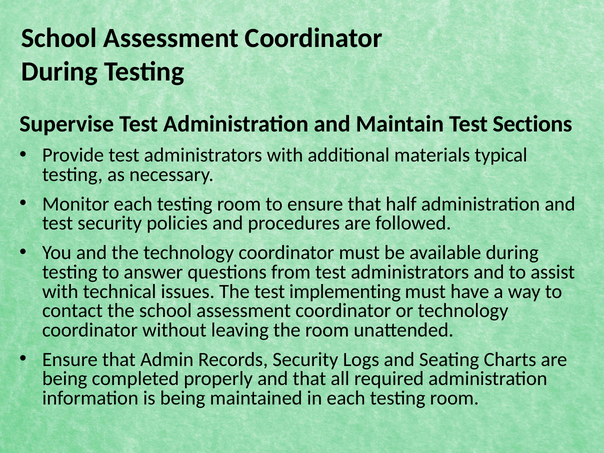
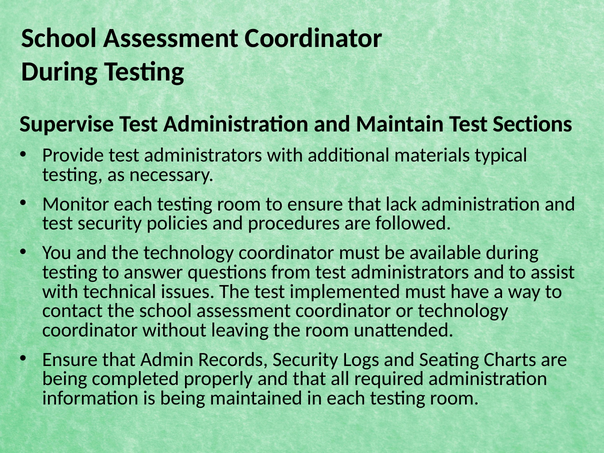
half: half -> lack
implementing: implementing -> implemented
